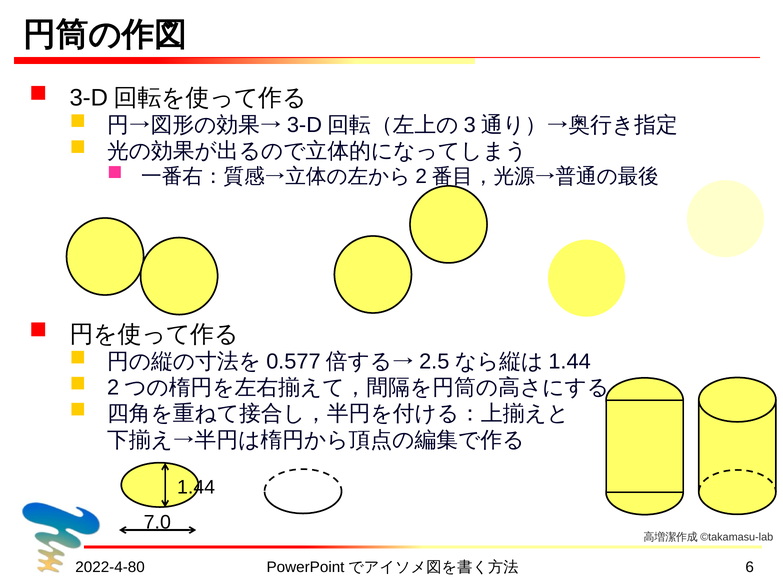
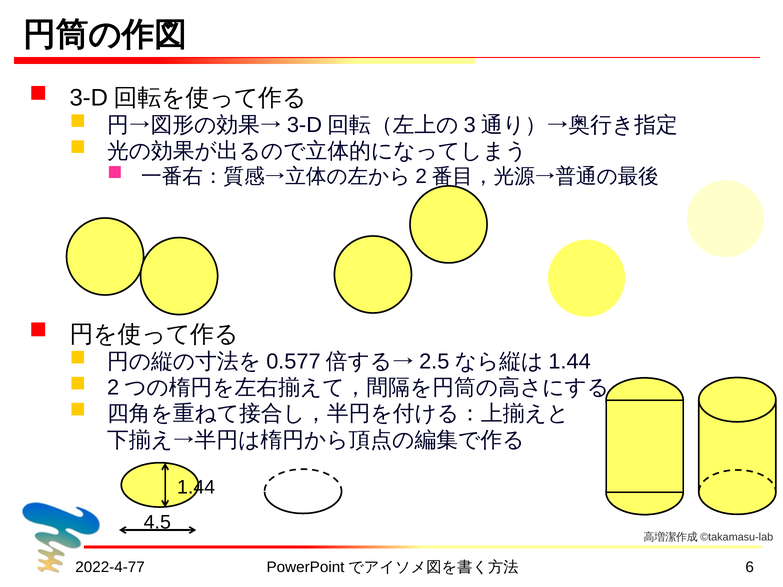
7.0: 7.0 -> 4.5
2022-4-80: 2022-4-80 -> 2022-4-77
